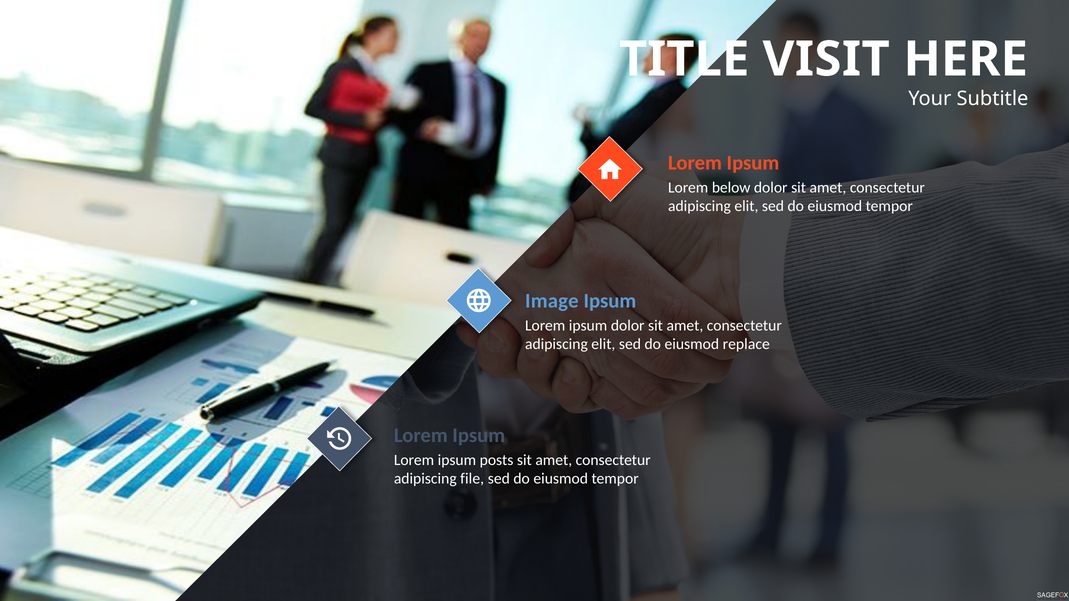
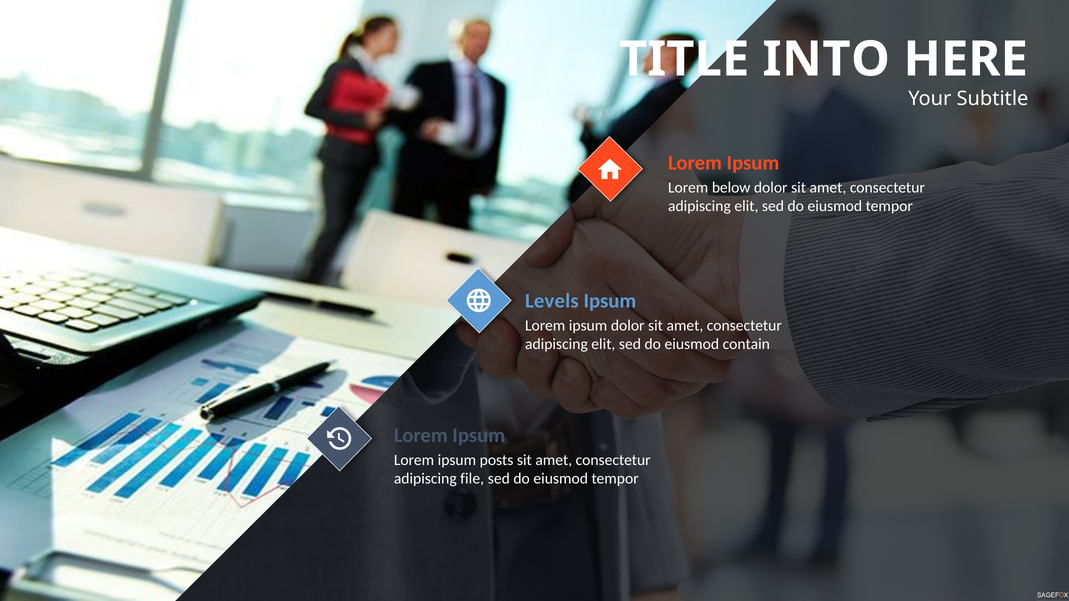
VISIT: VISIT -> INTO
Image: Image -> Levels
replace: replace -> contain
